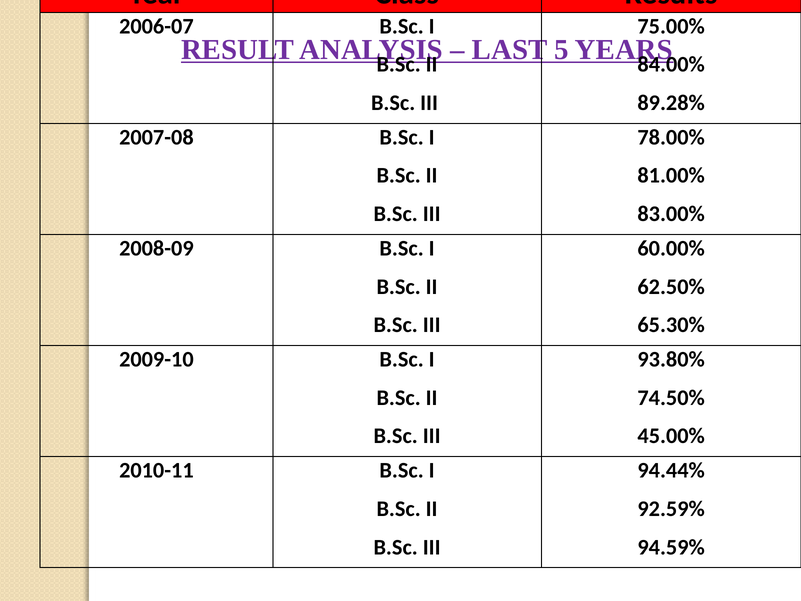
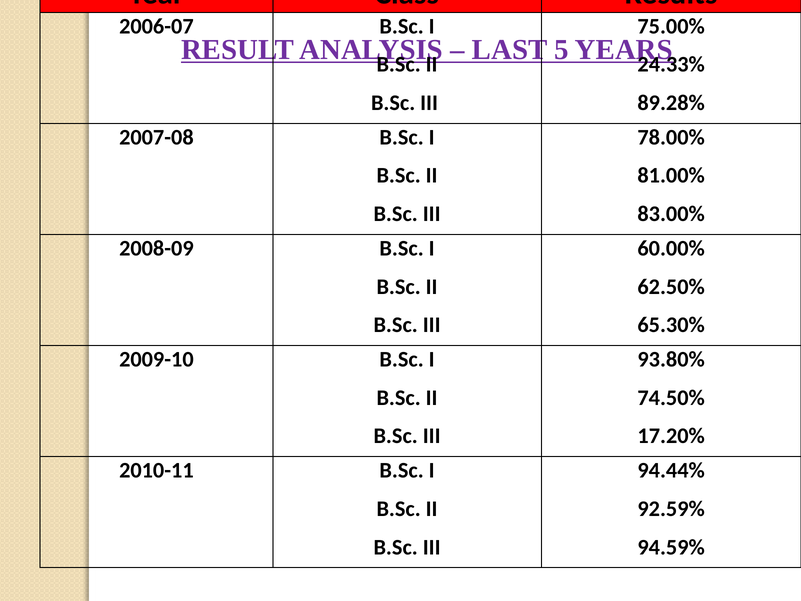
84.00%: 84.00% -> 24.33%
45.00%: 45.00% -> 17.20%
